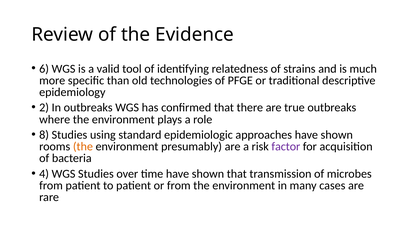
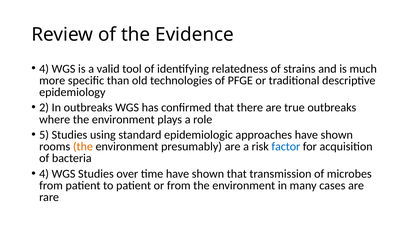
6 at (44, 69): 6 -> 4
8: 8 -> 5
factor colour: purple -> blue
